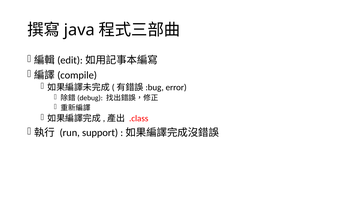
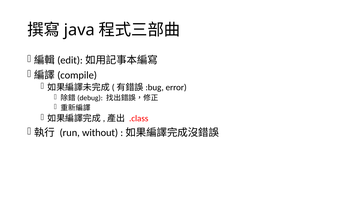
support: support -> without
